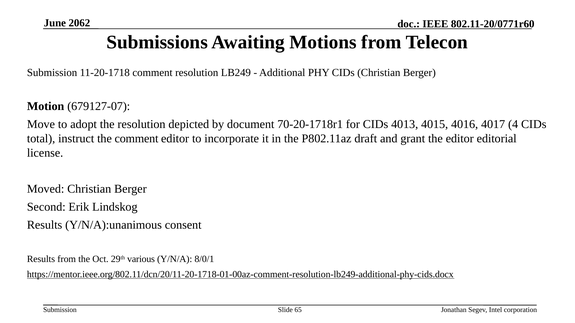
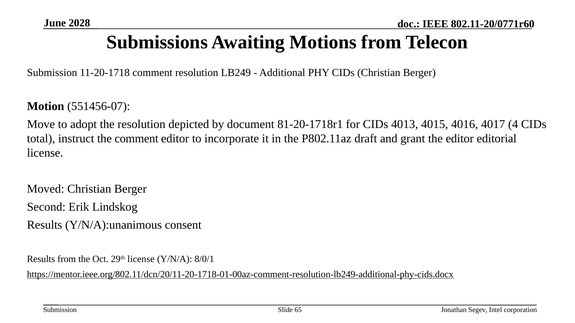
2062: 2062 -> 2028
679127-07: 679127-07 -> 551456-07
70-20-1718r1: 70-20-1718r1 -> 81-20-1718r1
29th various: various -> license
